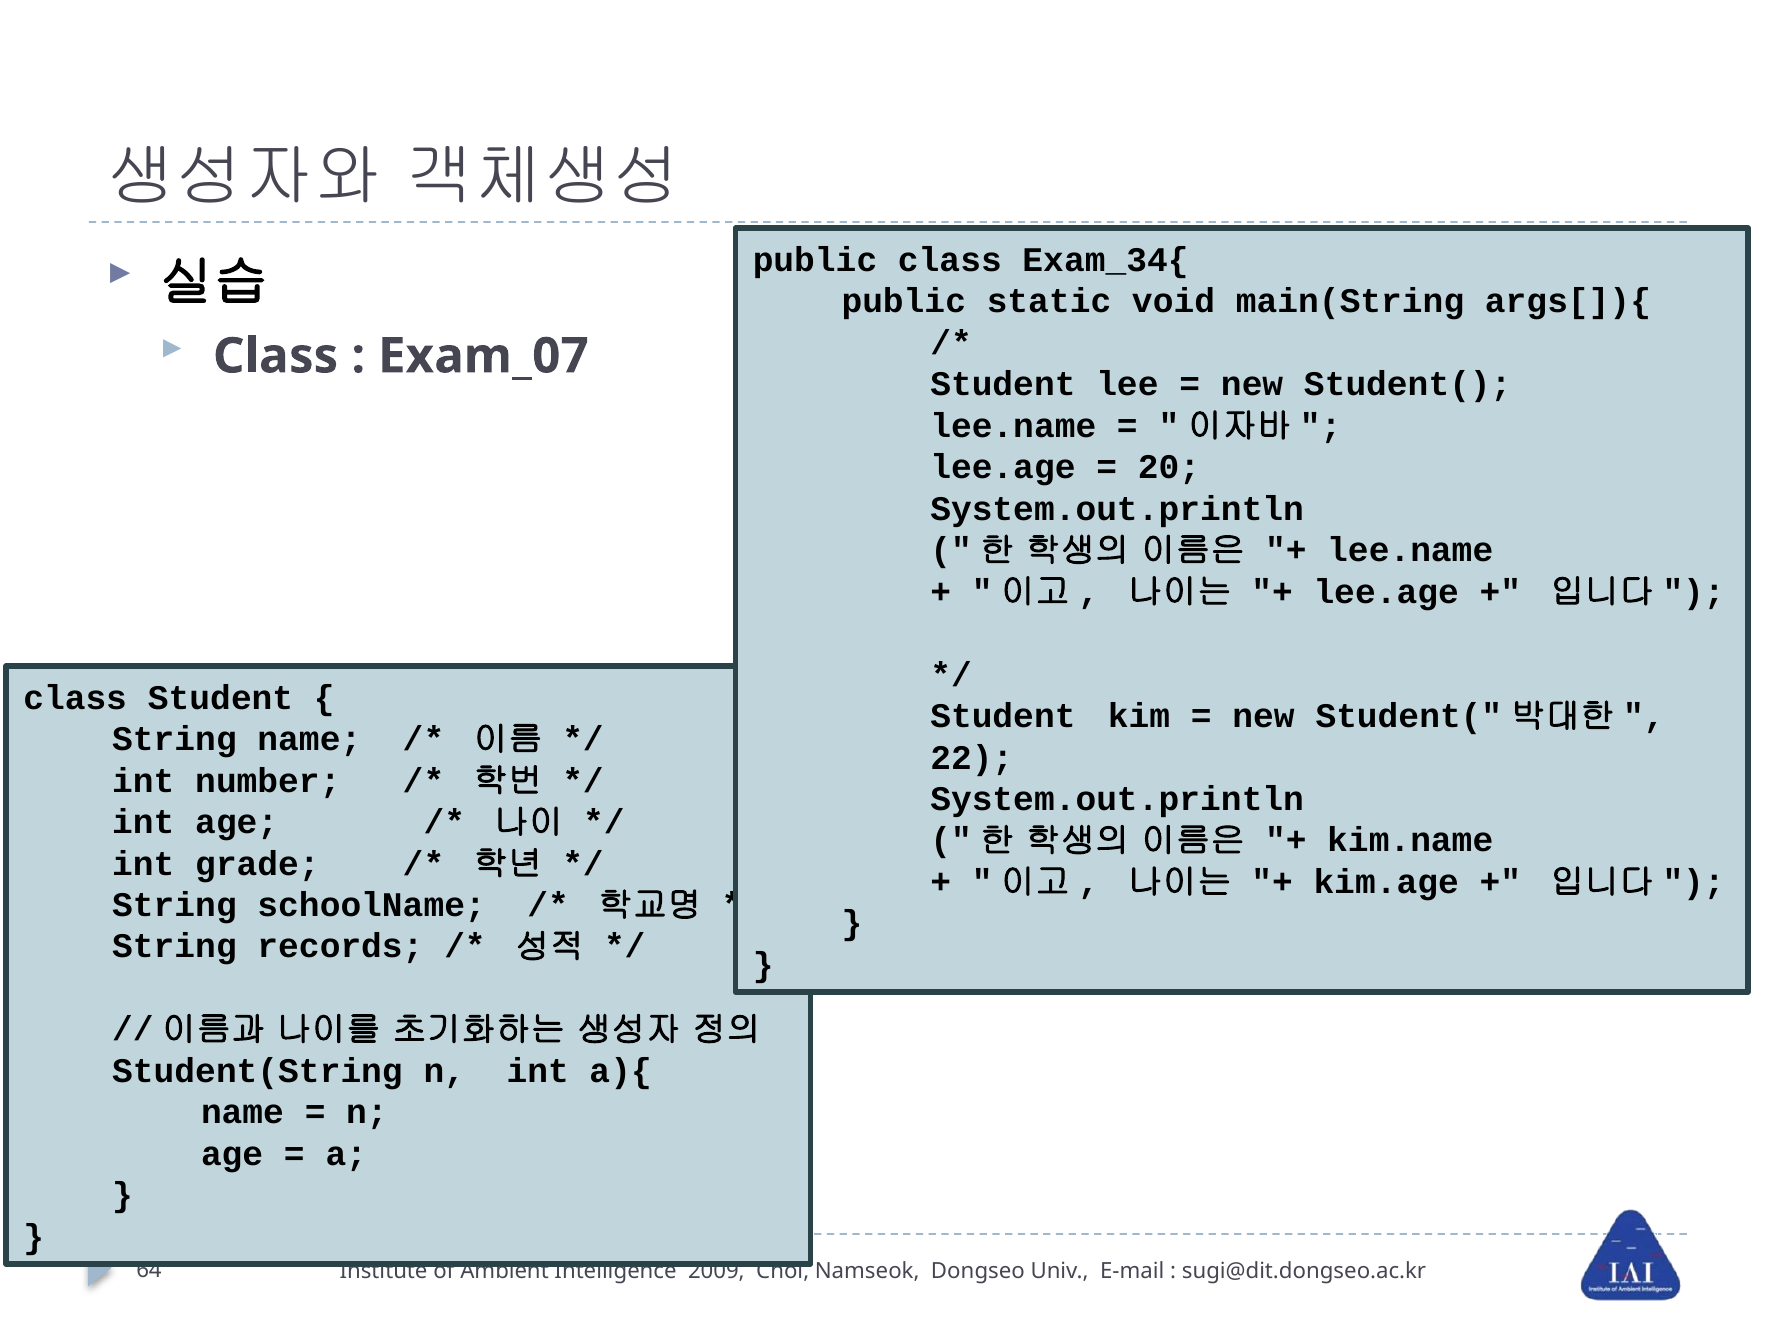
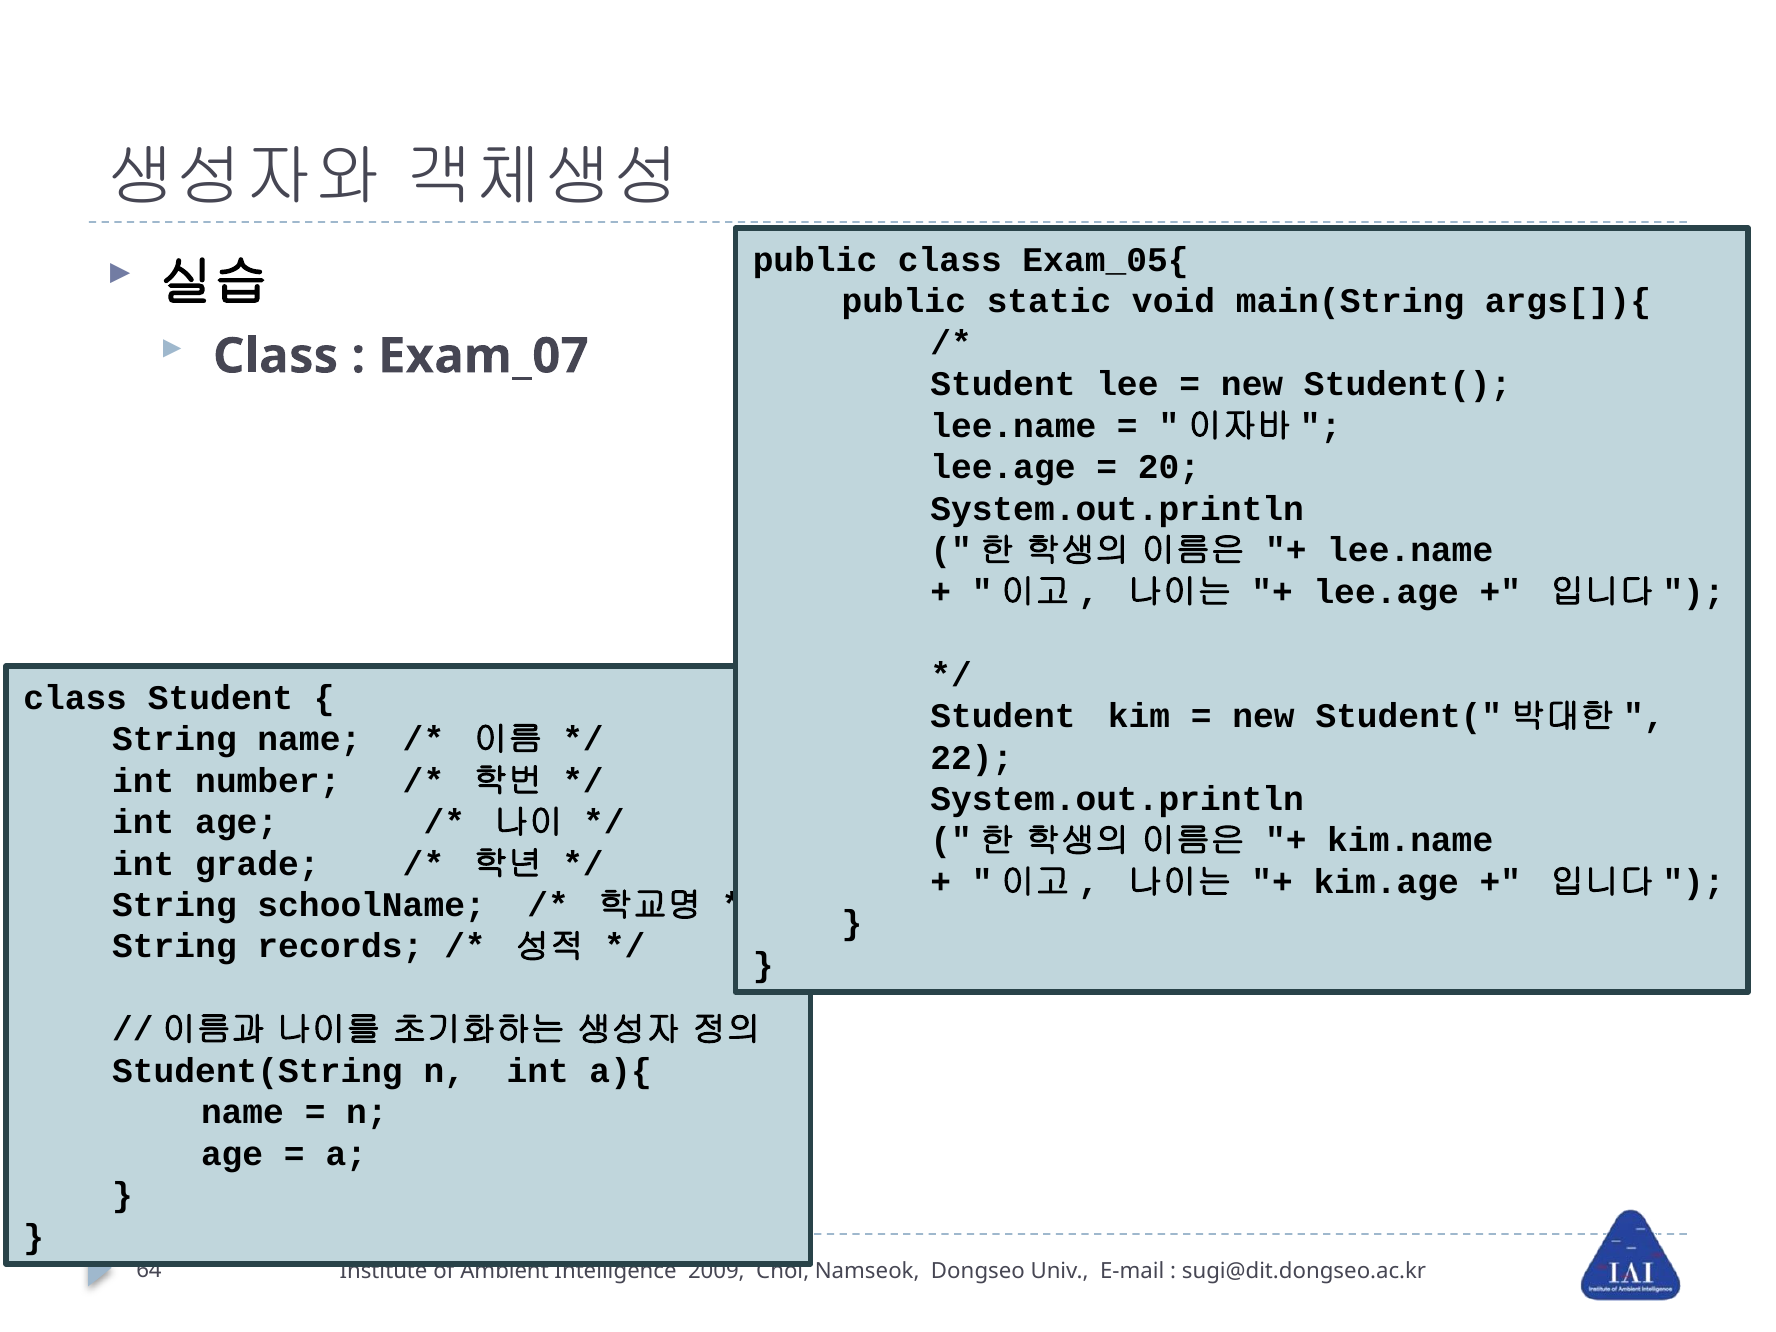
Exam_34{: Exam_34{ -> Exam_05{
